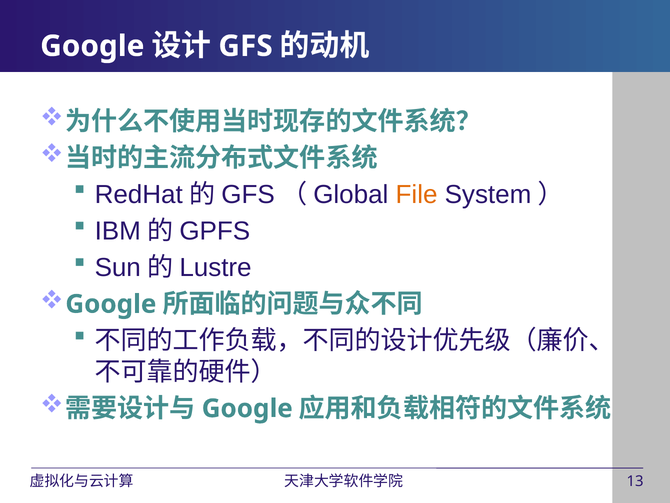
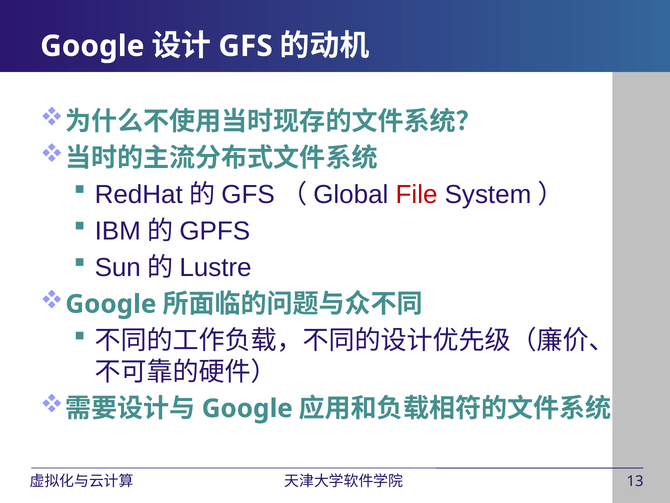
File colour: orange -> red
